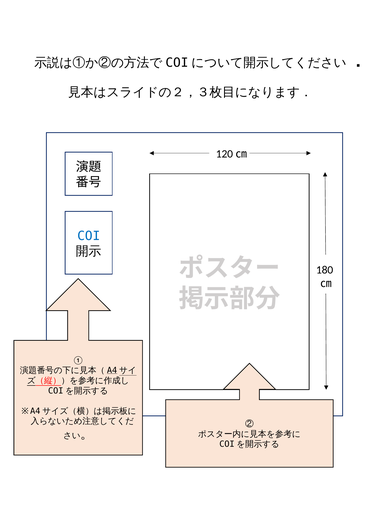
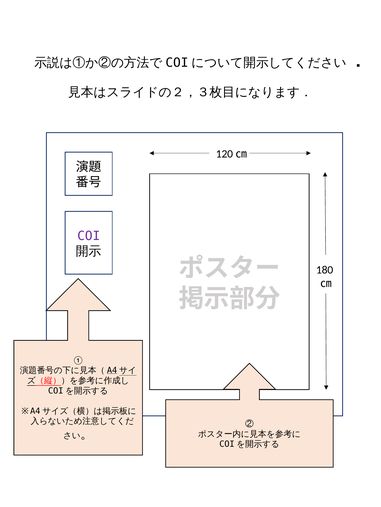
COI colour: blue -> purple
